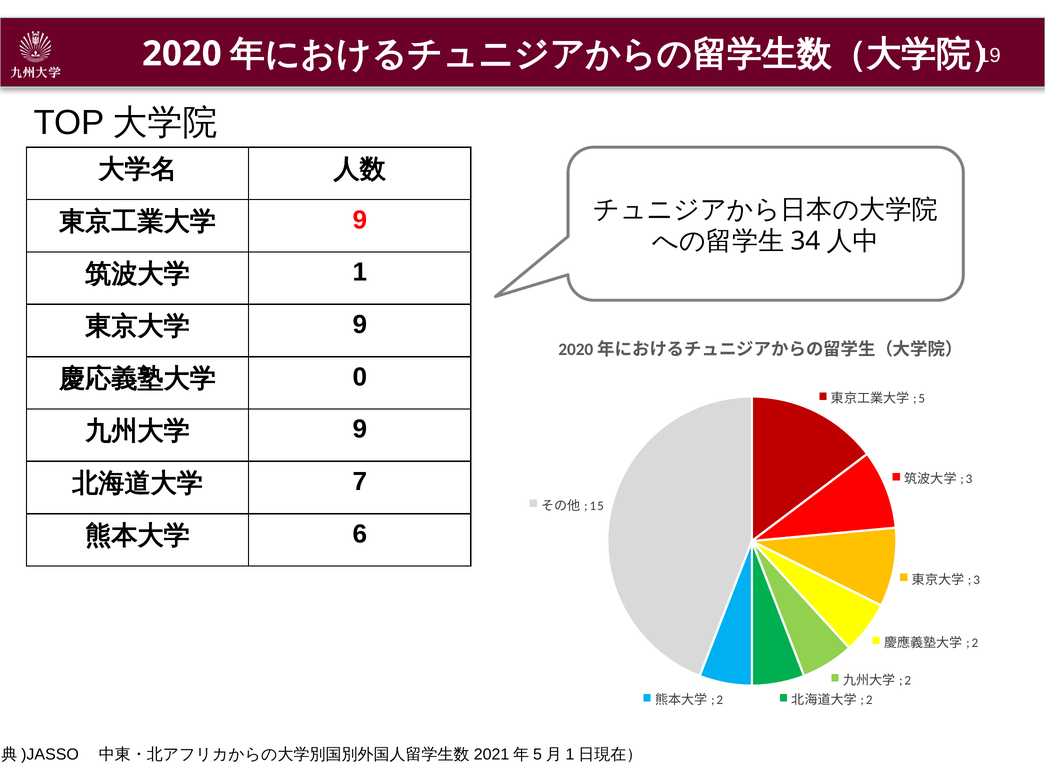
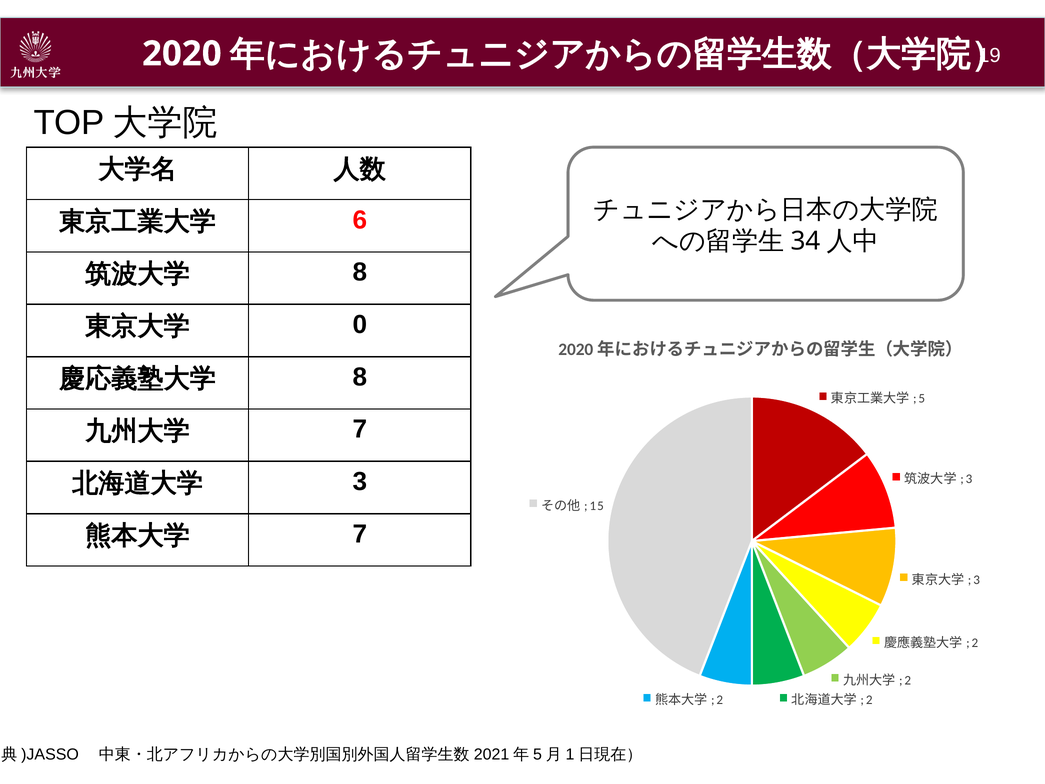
9 at (360, 220): 9 -> 6
1 at (360, 272): 1 -> 8
9 at (360, 325): 9 -> 0
0 at (360, 377): 0 -> 8
9 at (360, 429): 9 -> 7
7 at (360, 481): 7 -> 3
6 at (360, 534): 6 -> 7
